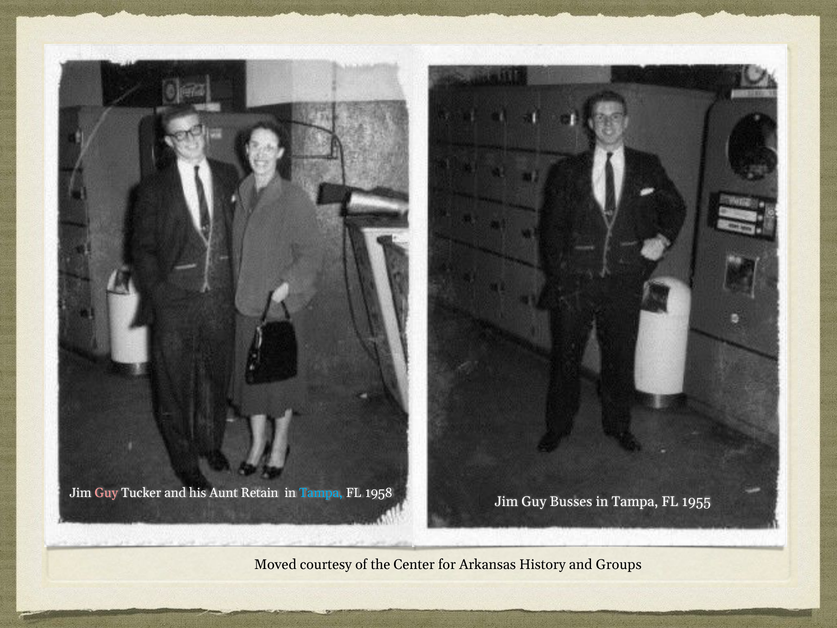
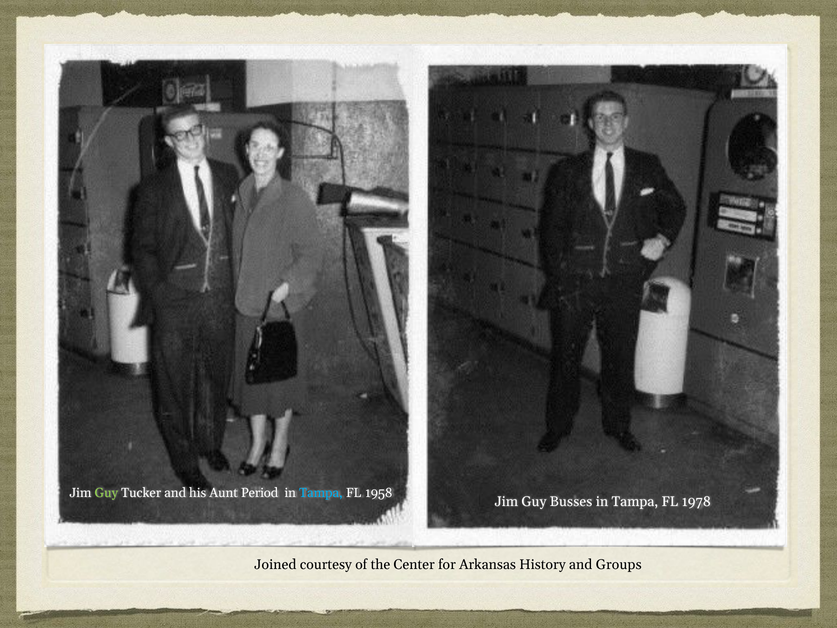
Guy at (106, 493) colour: pink -> light green
Retain: Retain -> Period
1955: 1955 -> 1978
Moved: Moved -> Joined
